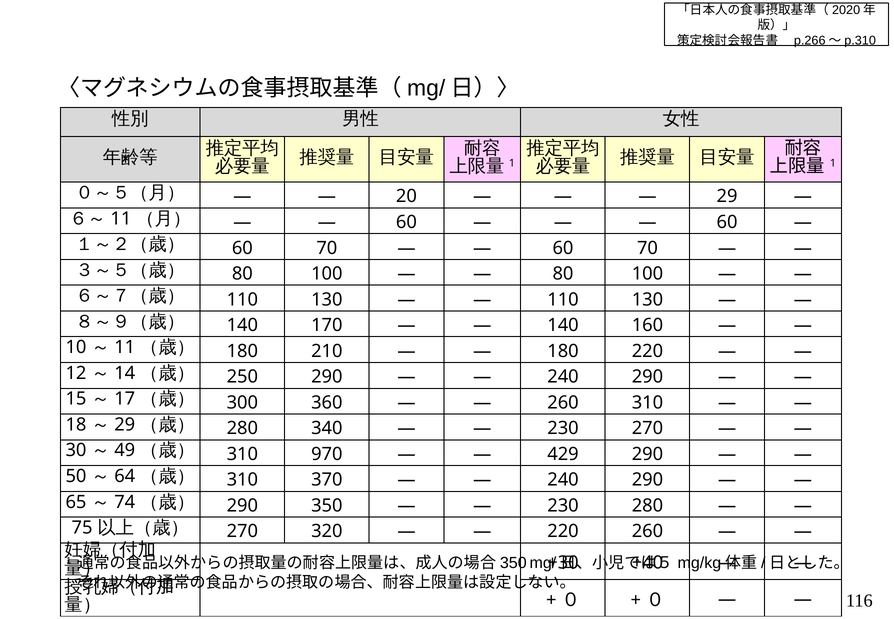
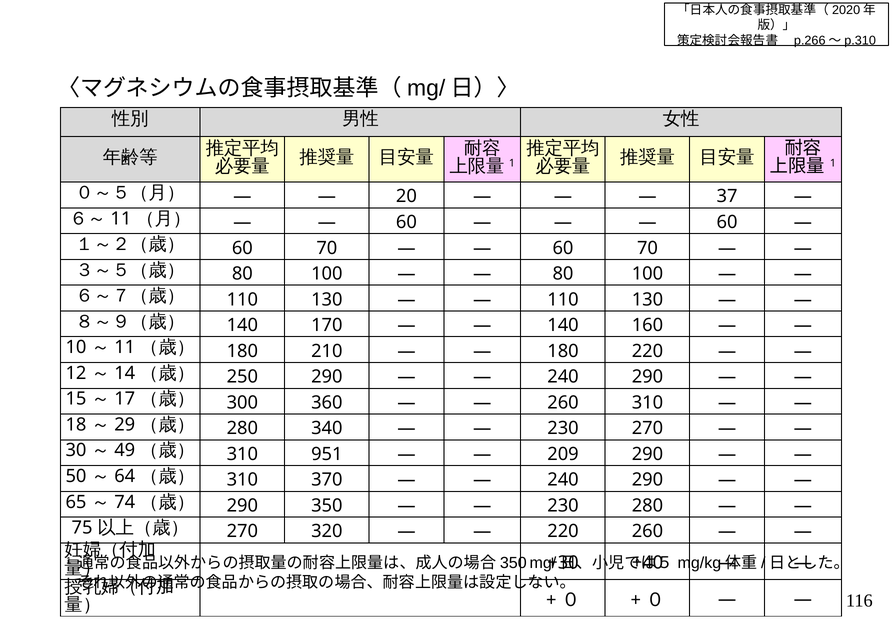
29: 29 -> 37
970: 970 -> 951
429: 429 -> 209
